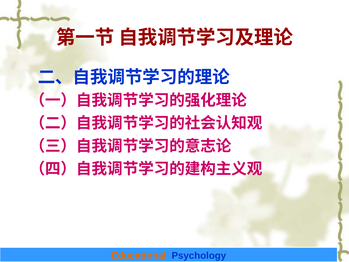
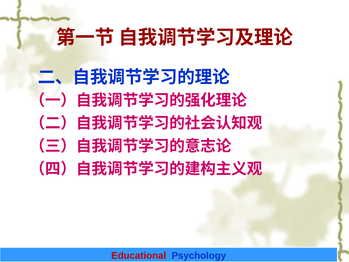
Educational colour: orange -> red
